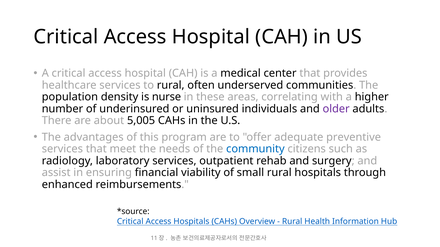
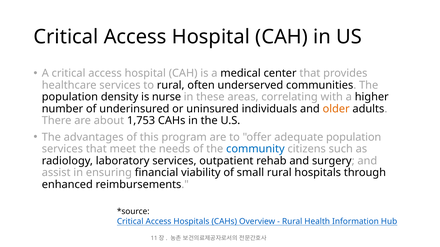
older colour: purple -> orange
5,005: 5,005 -> 1,753
adequate preventive: preventive -> population
